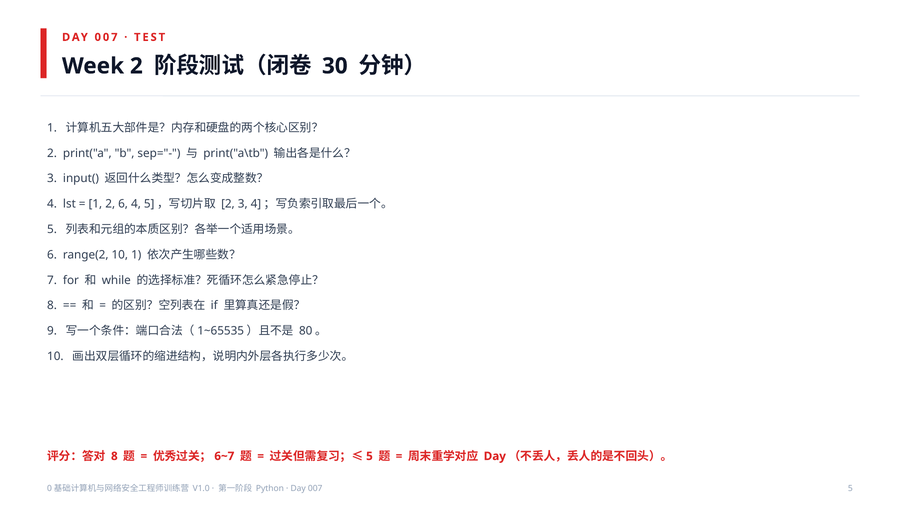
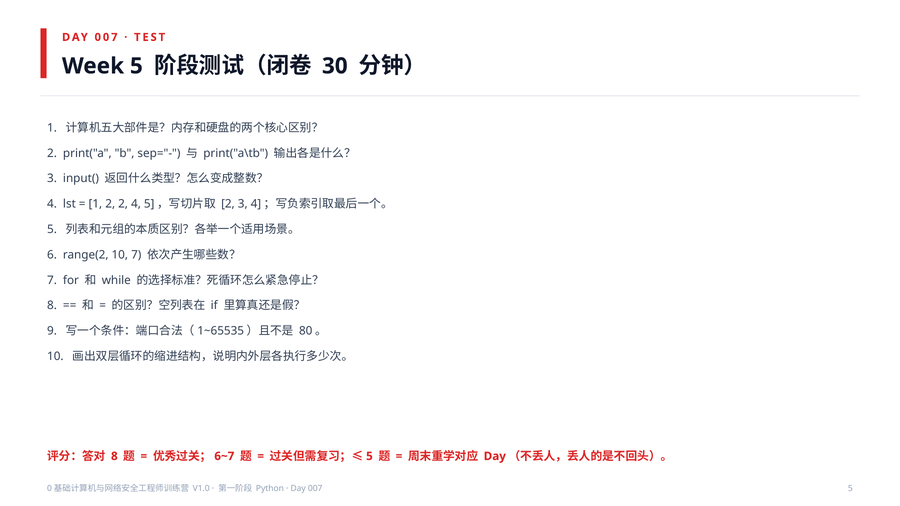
Week 2: 2 -> 5
2 6: 6 -> 2
10 1: 1 -> 7
